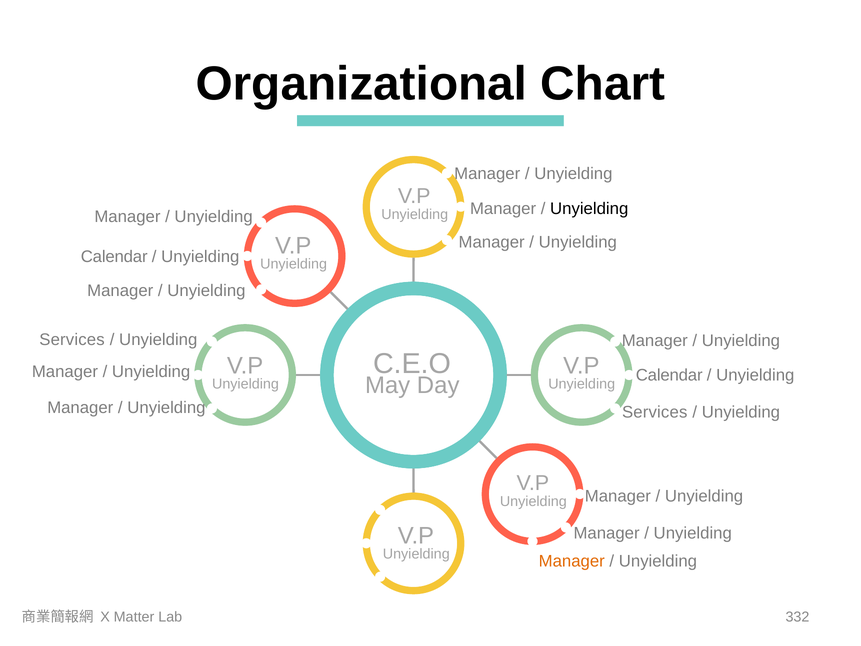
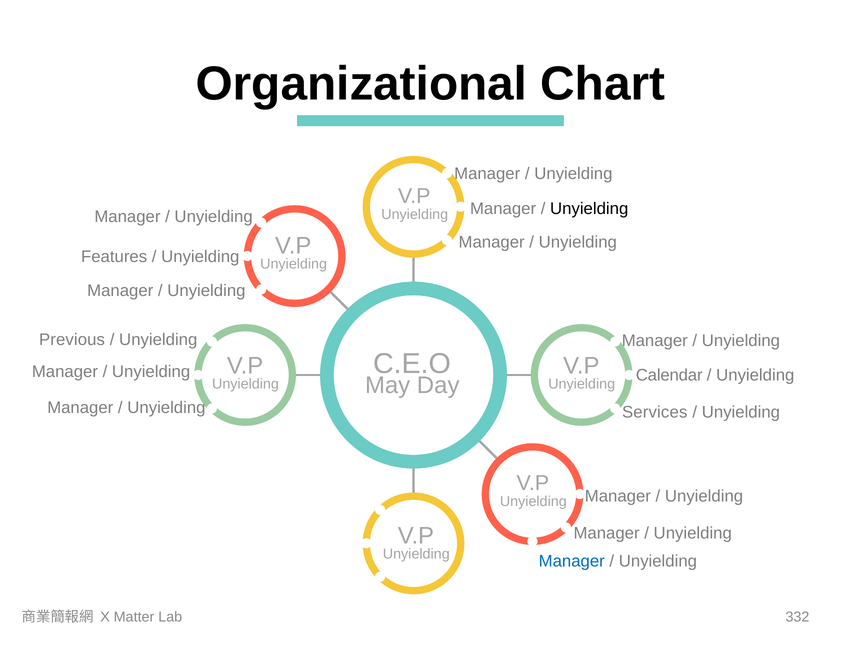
Calendar at (114, 257): Calendar -> Features
Services at (72, 340): Services -> Previous
Manager at (572, 561) colour: orange -> blue
